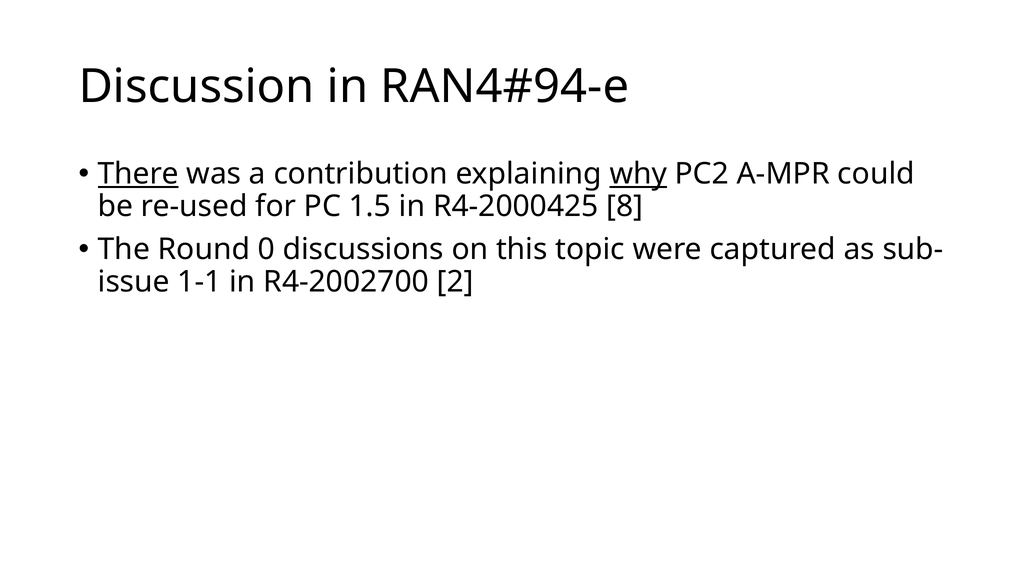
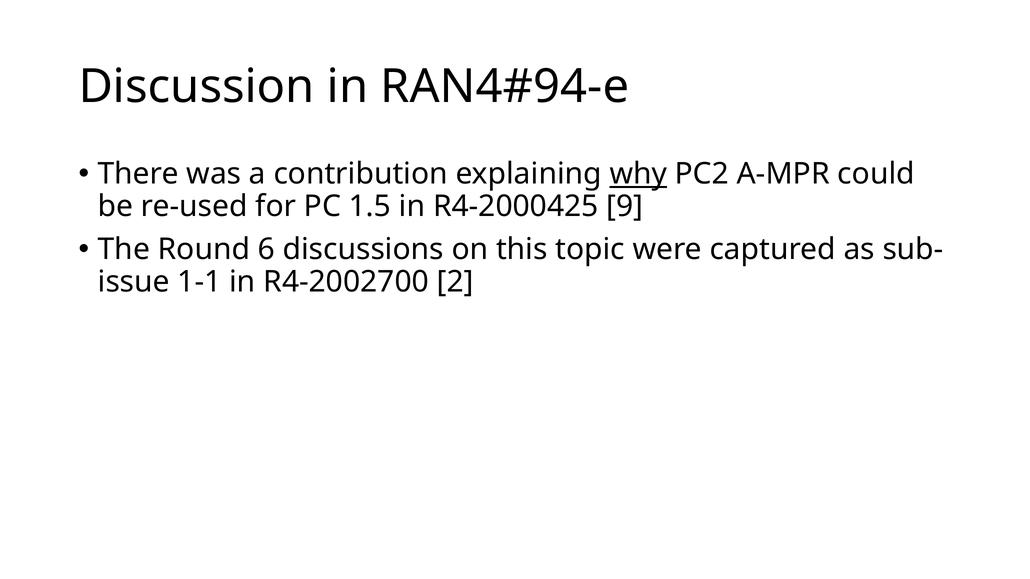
There underline: present -> none
8: 8 -> 9
0: 0 -> 6
